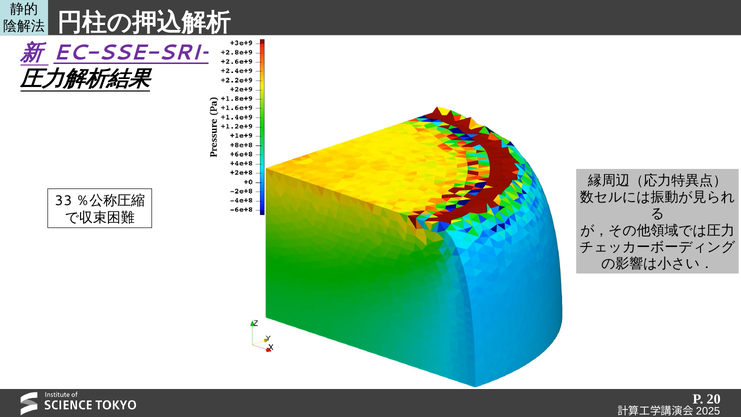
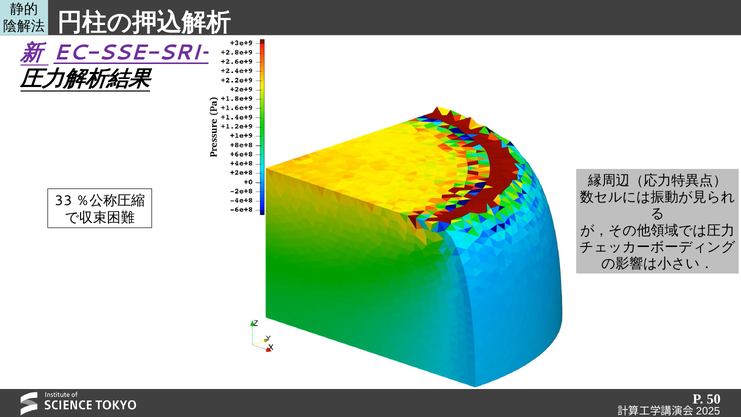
20: 20 -> 50
